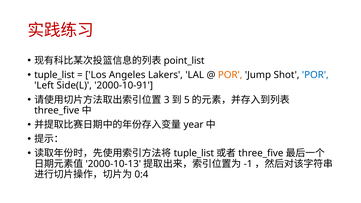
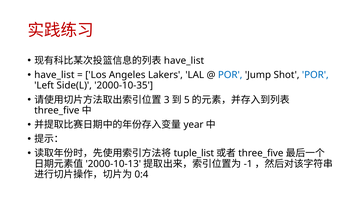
point_list at (184, 61): point_list -> have_list
tuple_list at (54, 75): tuple_list -> have_list
POR at (230, 75) colour: orange -> blue
2000-10-91: 2000-10-91 -> 2000-10-35
